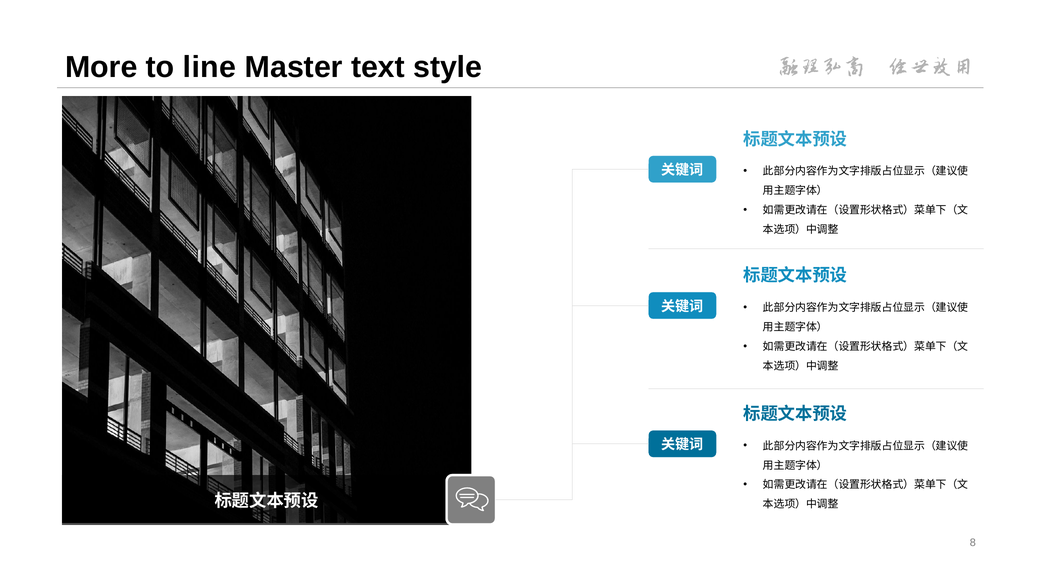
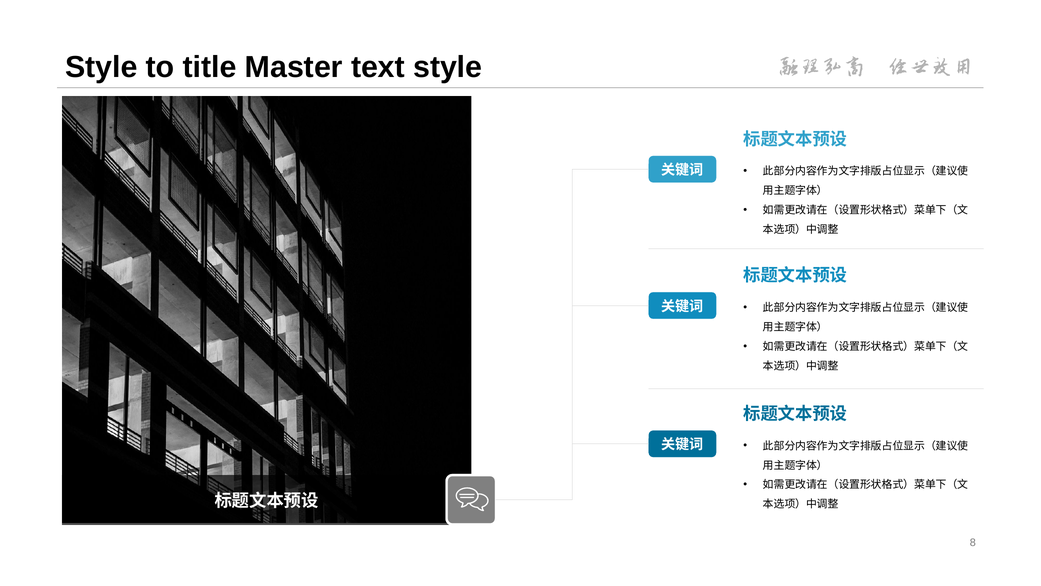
More at (101, 67): More -> Style
line: line -> title
